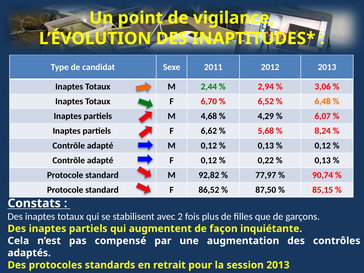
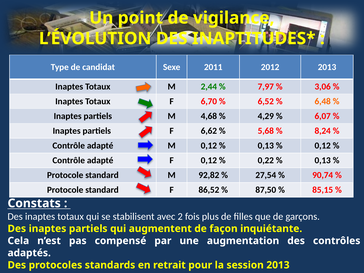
2,94: 2,94 -> 7,97
77,97: 77,97 -> 27,54
